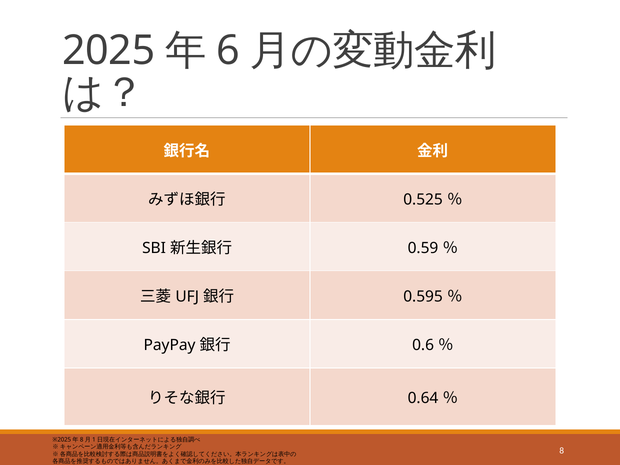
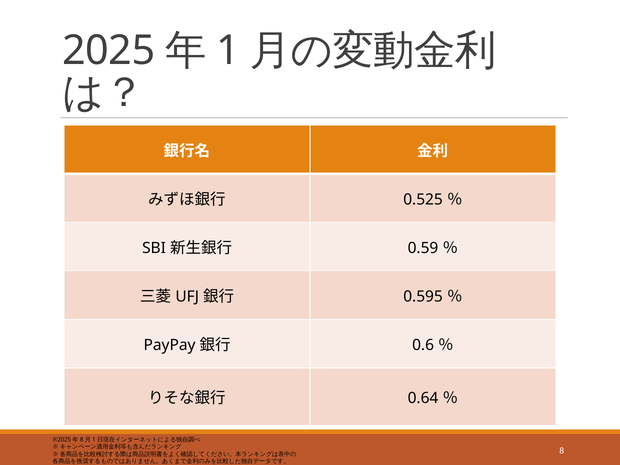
6: 6 -> 1
